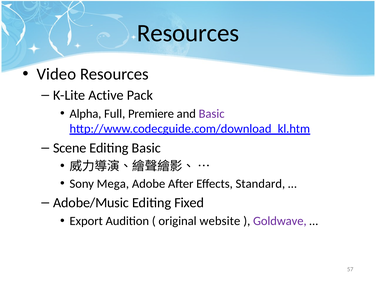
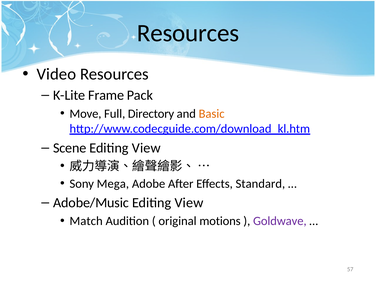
Active: Active -> Frame
Alpha: Alpha -> Move
Premiere: Premiere -> Directory
Basic at (212, 114) colour: purple -> orange
Basic at (146, 148): Basic -> View
Fixed at (189, 203): Fixed -> View
Export: Export -> Match
website: website -> motions
